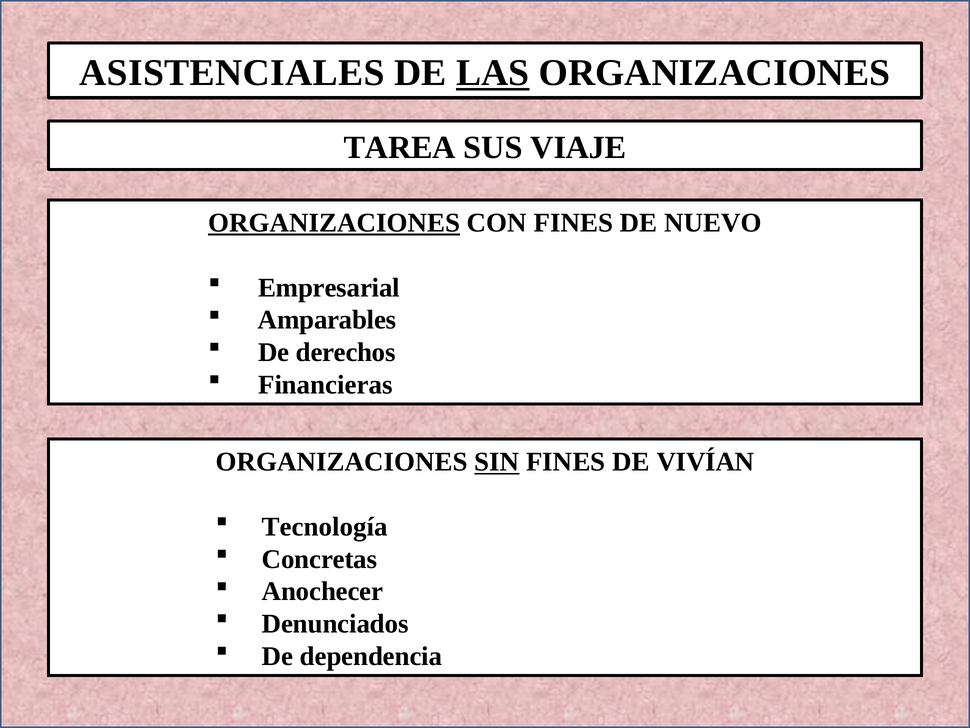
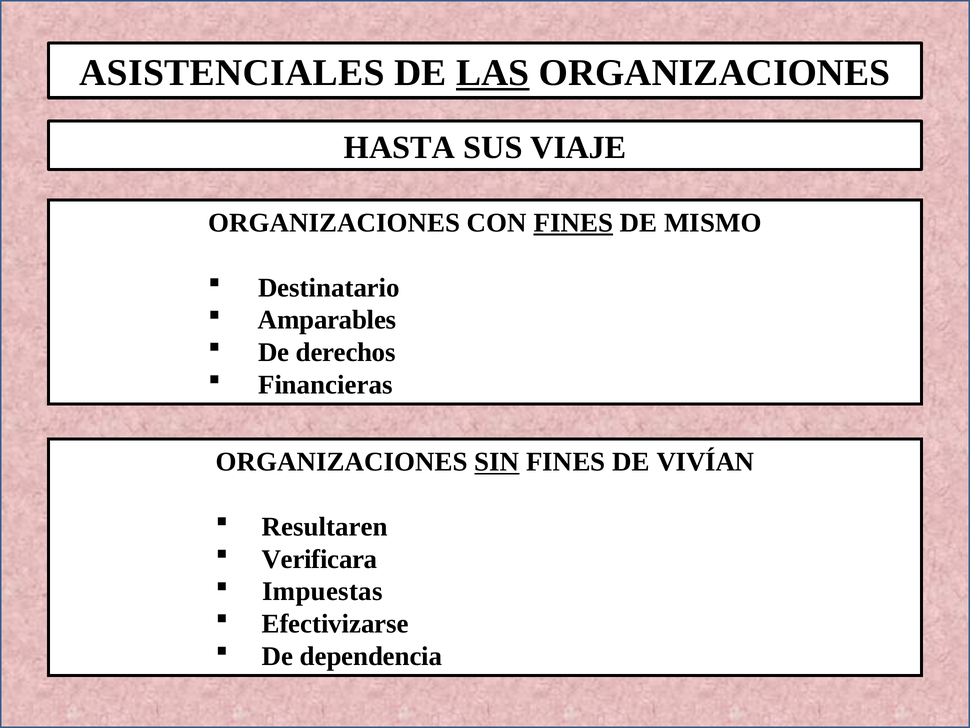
TAREA: TAREA -> HASTA
ORGANIZACIONES at (334, 223) underline: present -> none
FINES at (573, 223) underline: none -> present
NUEVO: NUEVO -> MISMO
Empresarial: Empresarial -> Destinatario
Tecnología: Tecnología -> Resultaren
Concretas: Concretas -> Verificara
Anochecer: Anochecer -> Impuestas
Denunciados: Denunciados -> Efectivizarse
